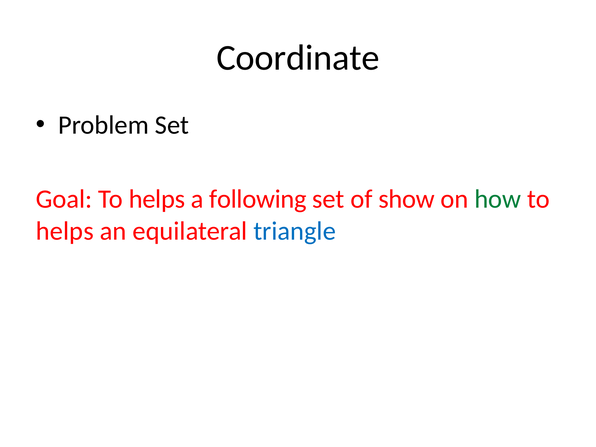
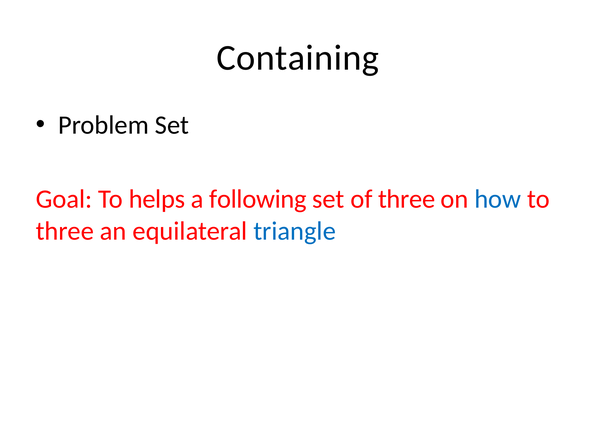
Coordinate: Coordinate -> Containing
of show: show -> three
how colour: green -> blue
helps at (65, 231): helps -> three
